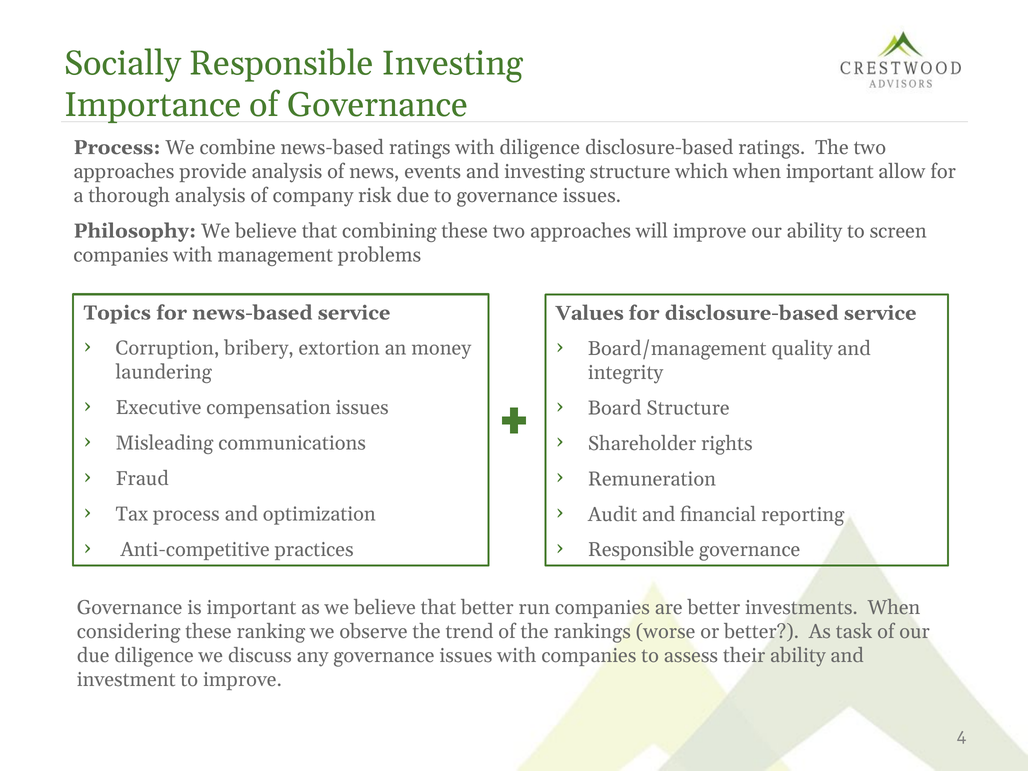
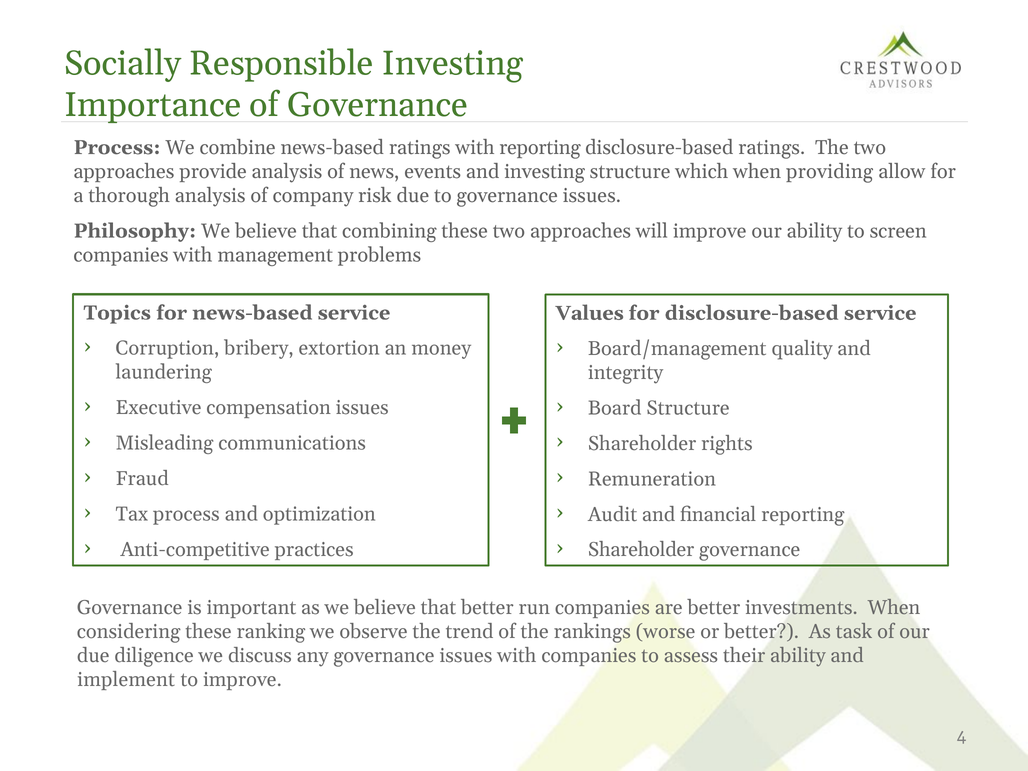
with diligence: diligence -> reporting
when important: important -> providing
Responsible at (641, 550): Responsible -> Shareholder
investment: investment -> implement
